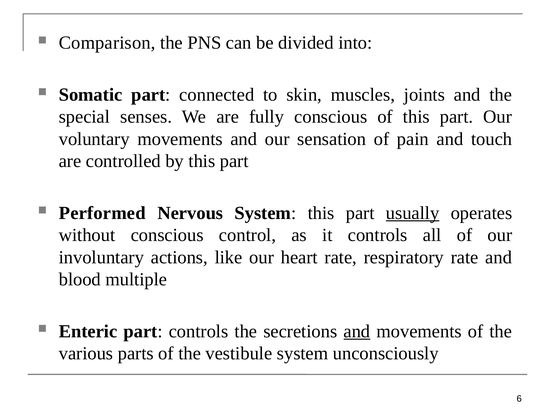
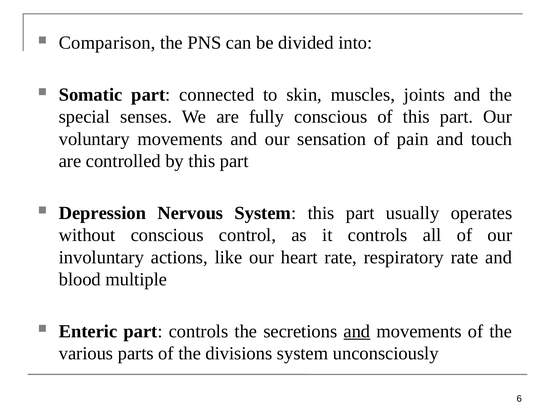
Performed: Performed -> Depression
usually underline: present -> none
vestibule: vestibule -> divisions
